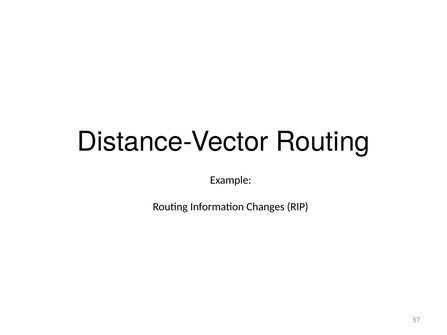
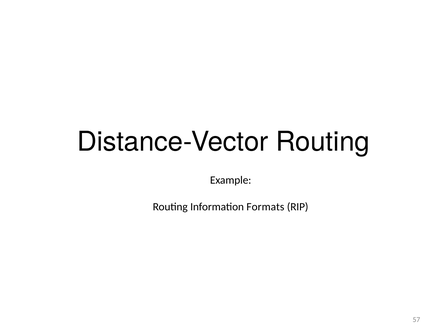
Changes: Changes -> Formats
